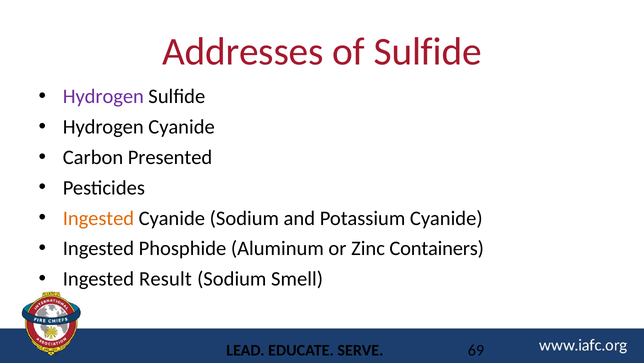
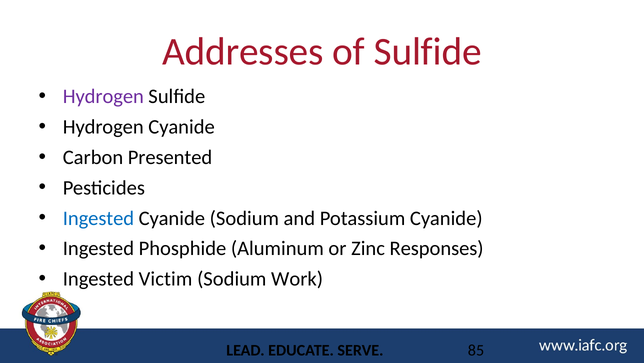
Ingested at (98, 218) colour: orange -> blue
Containers: Containers -> Responses
Result: Result -> Victim
Smell: Smell -> Work
69: 69 -> 85
